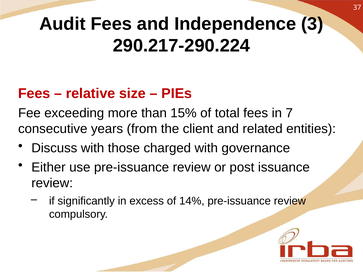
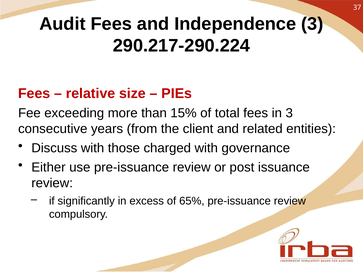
in 7: 7 -> 3
14%: 14% -> 65%
